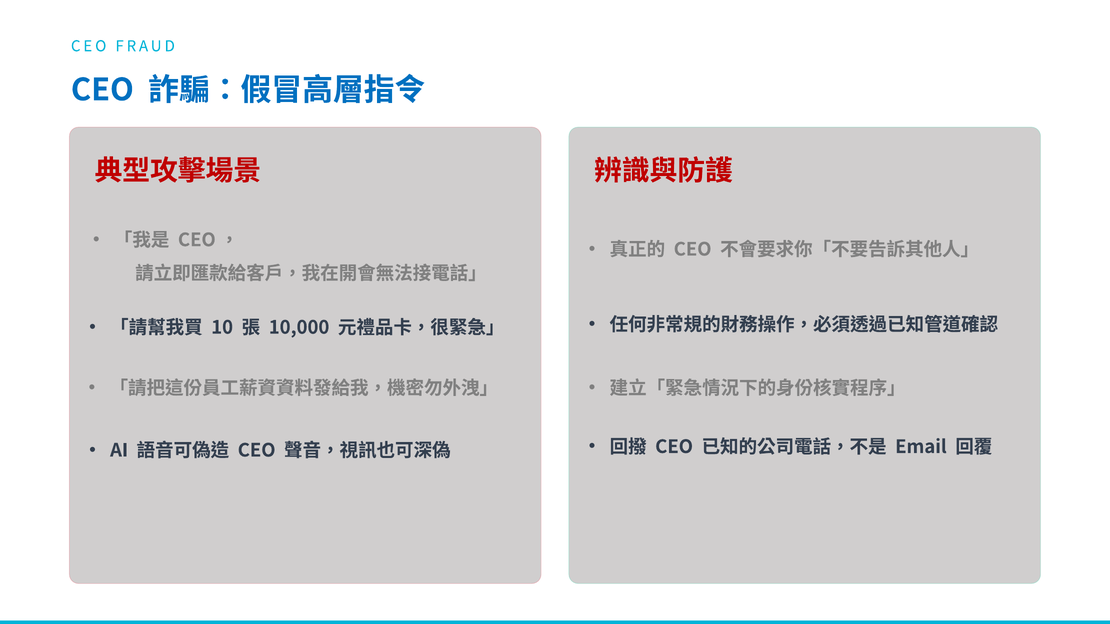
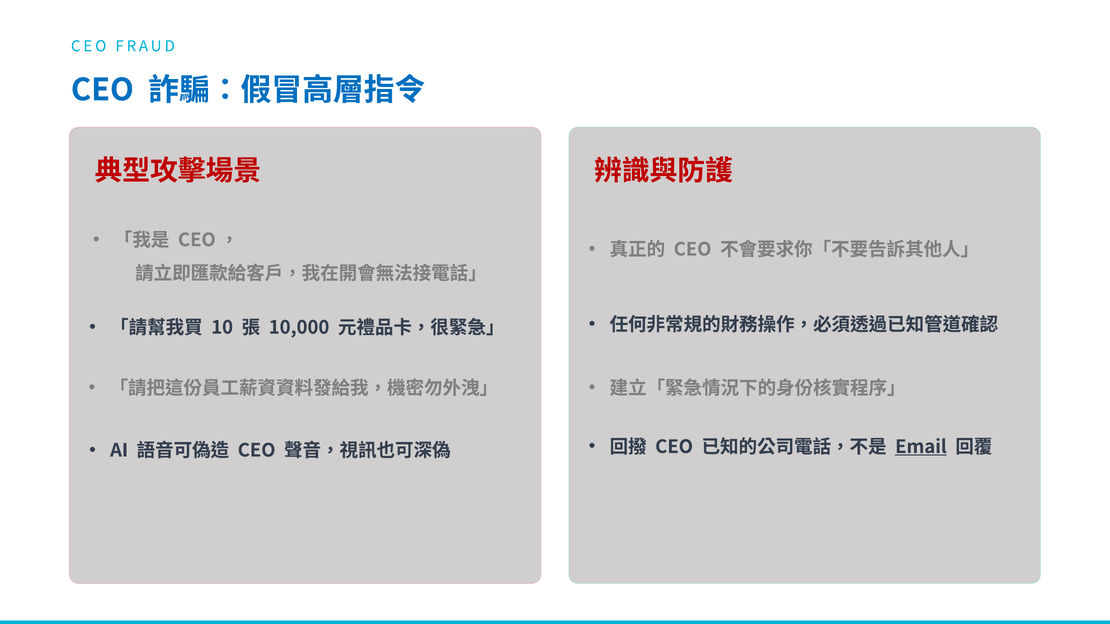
Email underline: none -> present
